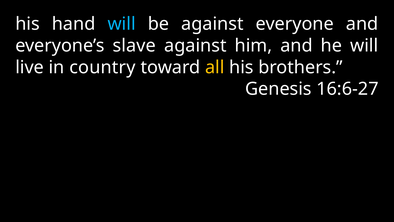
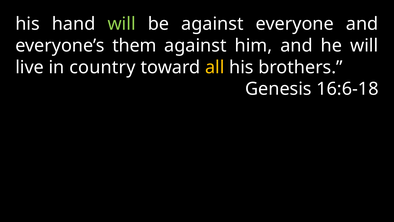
will at (122, 24) colour: light blue -> light green
slave: slave -> them
16:6-27: 16:6-27 -> 16:6-18
